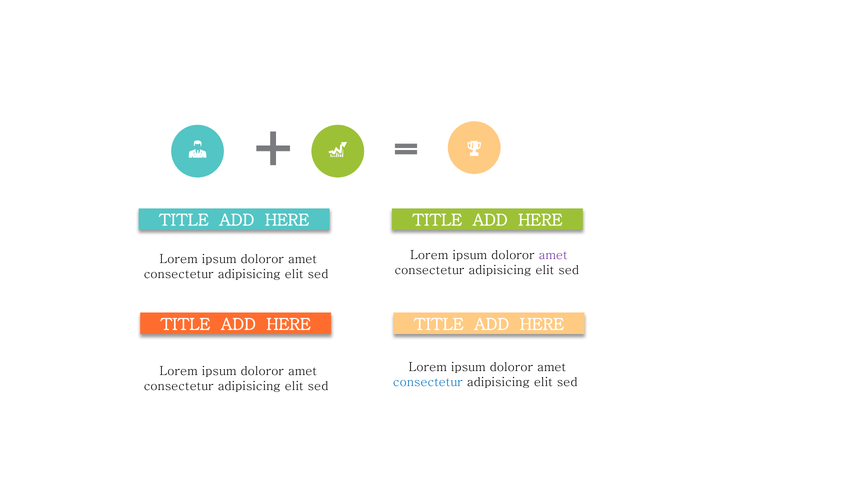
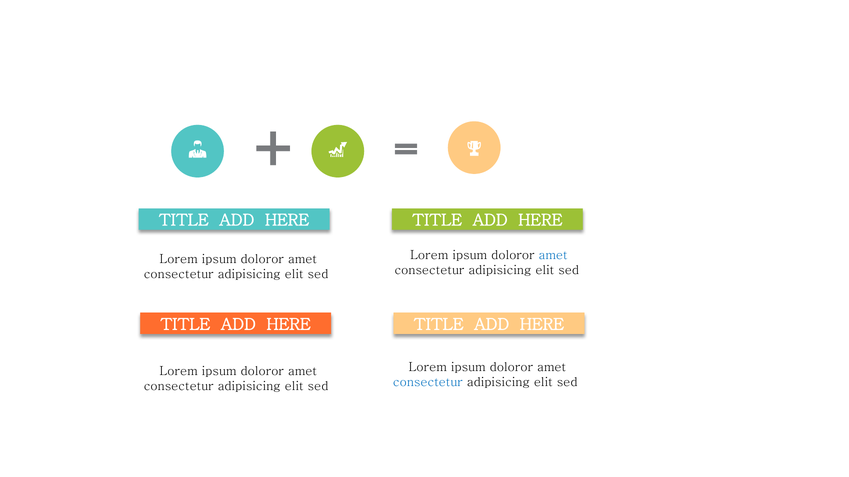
amet at (553, 256) colour: purple -> blue
